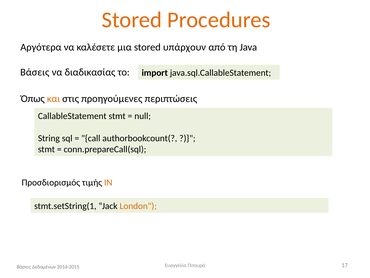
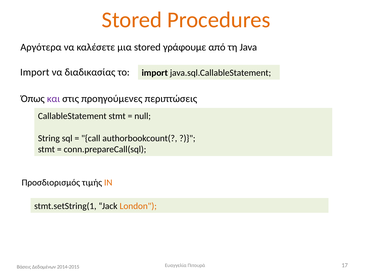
υπάρχουν: υπάρχουν -> γράφουμε
Βάσεις at (35, 72): Βάσεις -> Import
και colour: orange -> purple
